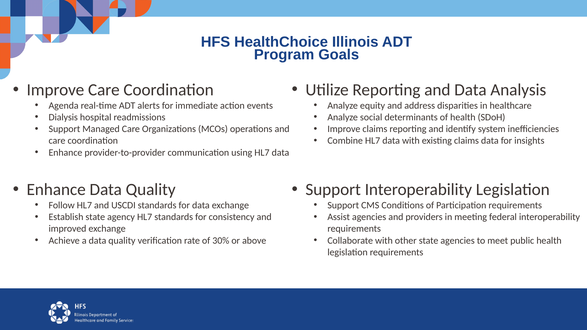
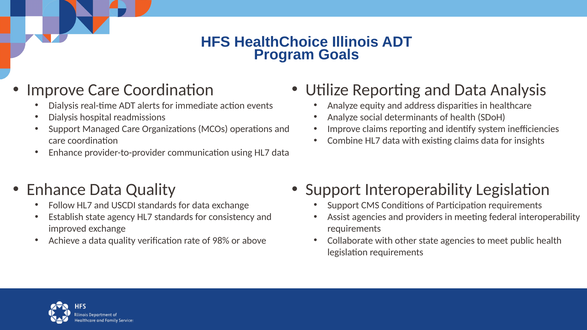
Agenda at (64, 106): Agenda -> Dialysis
30%: 30% -> 98%
